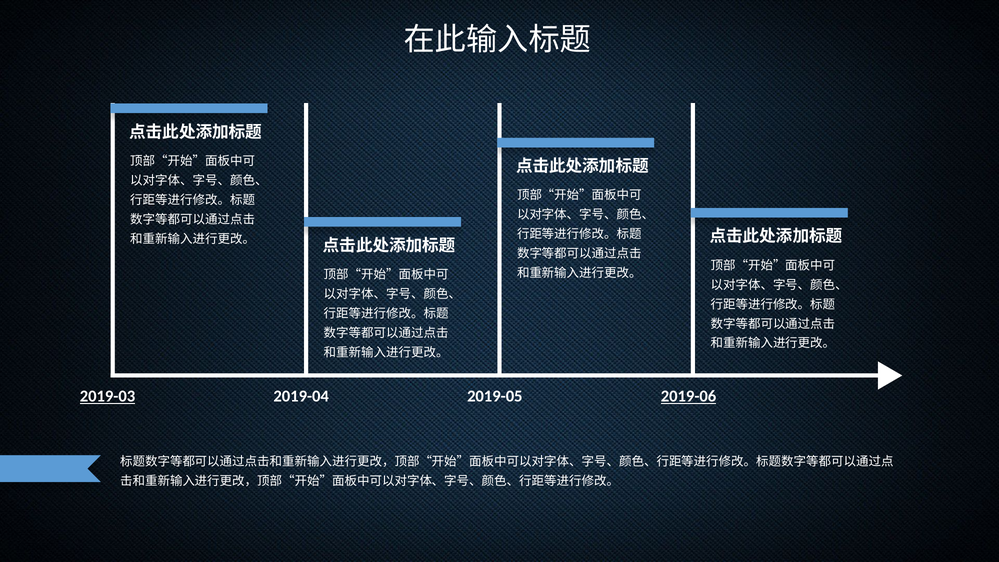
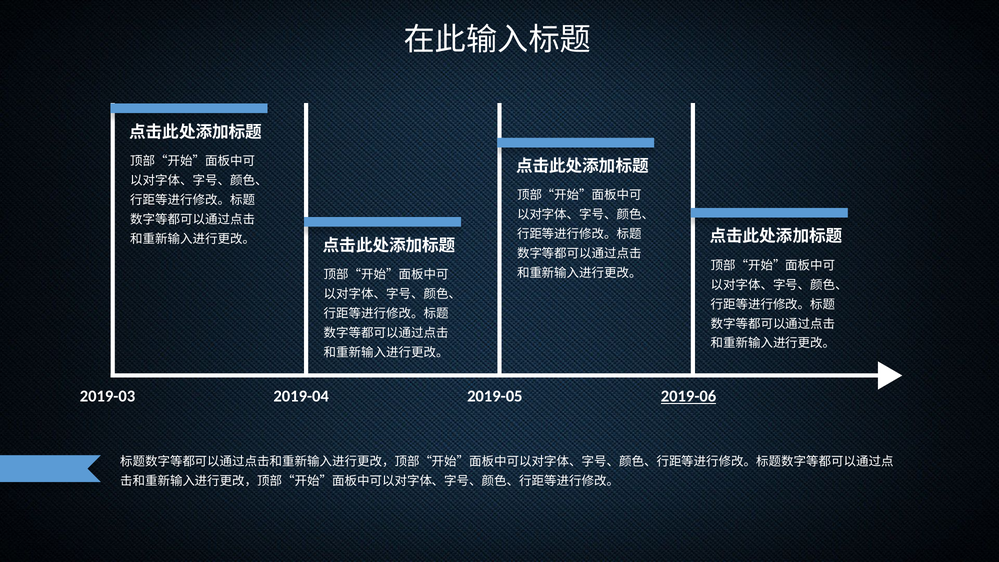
2019-03 underline: present -> none
